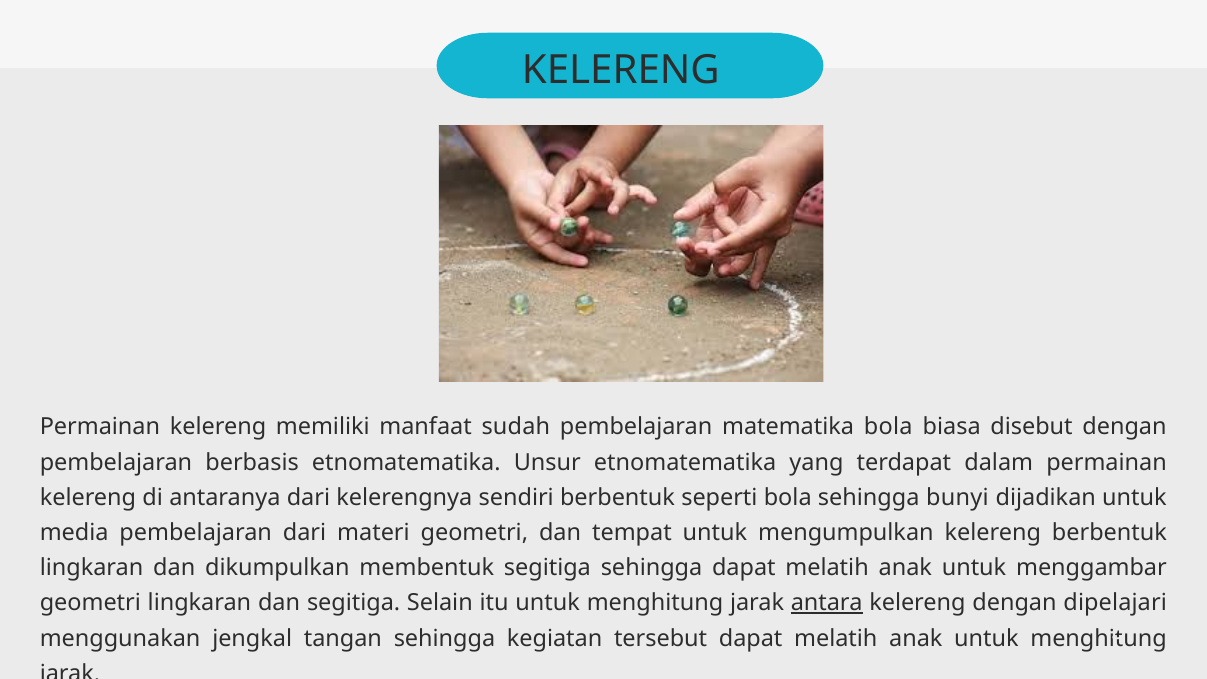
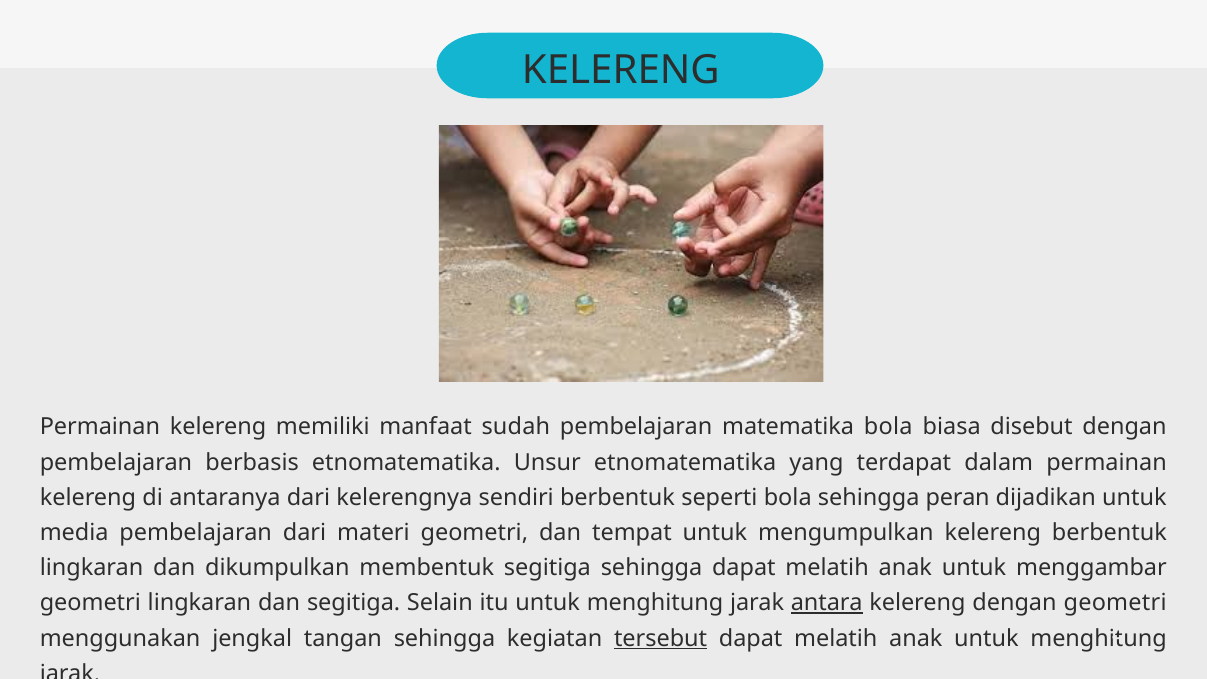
bunyi: bunyi -> peran
dengan dipelajari: dipelajari -> geometri
tersebut underline: none -> present
